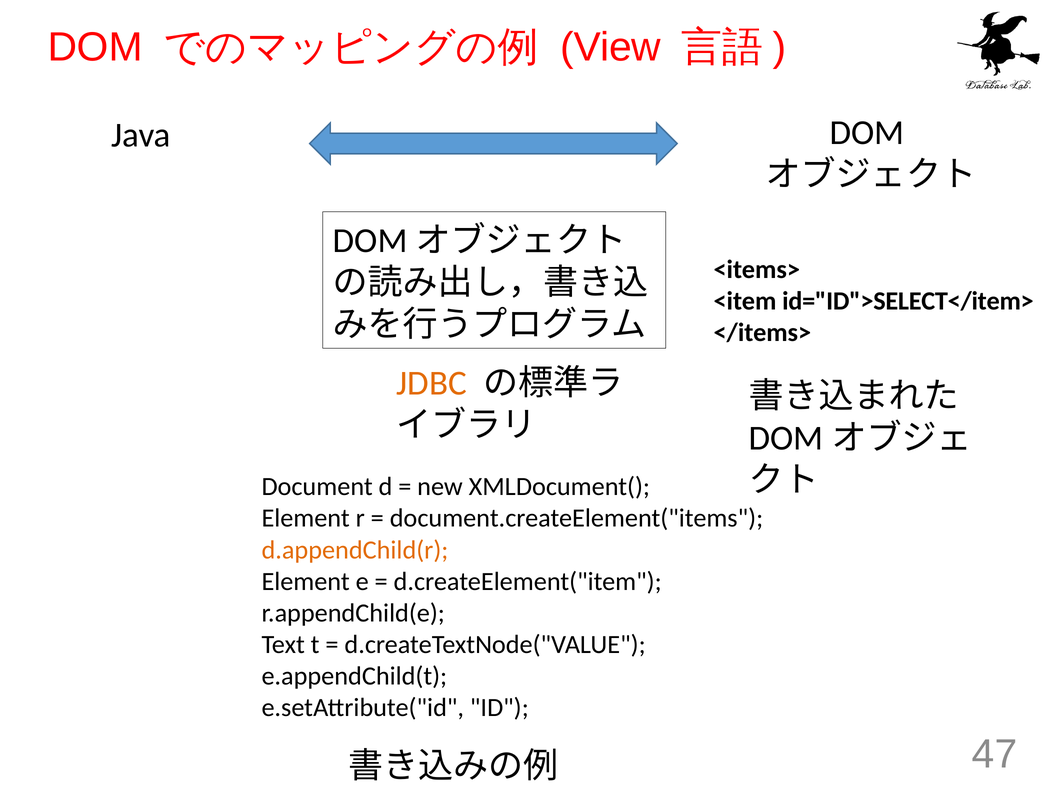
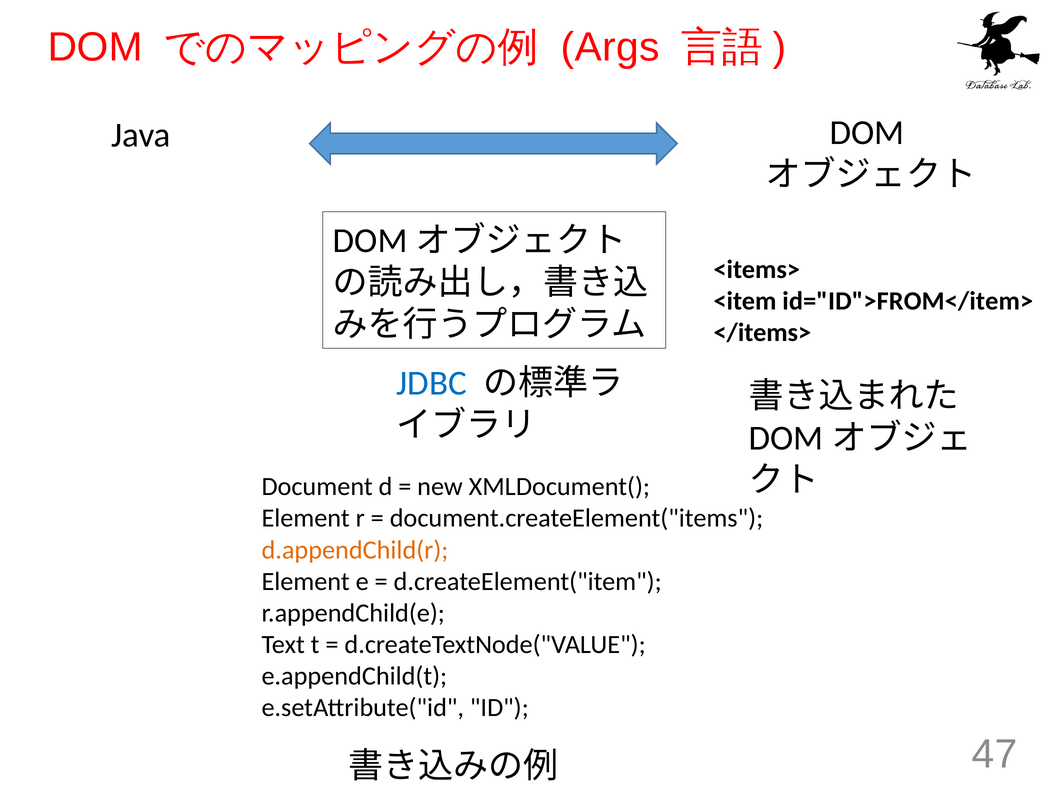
View: View -> Args
id="ID">SELECT</item>: id="ID">SELECT</item> -> id="ID">FROM</item>
JDBC colour: orange -> blue
